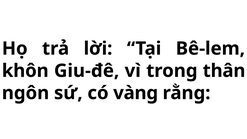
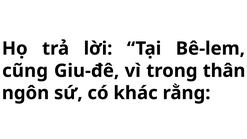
khôn: khôn -> cũng
vàng: vàng -> khác
